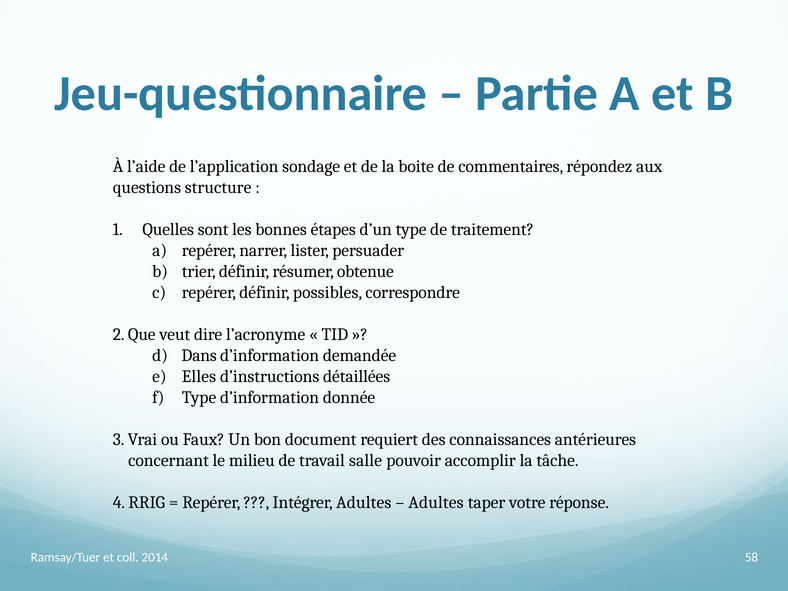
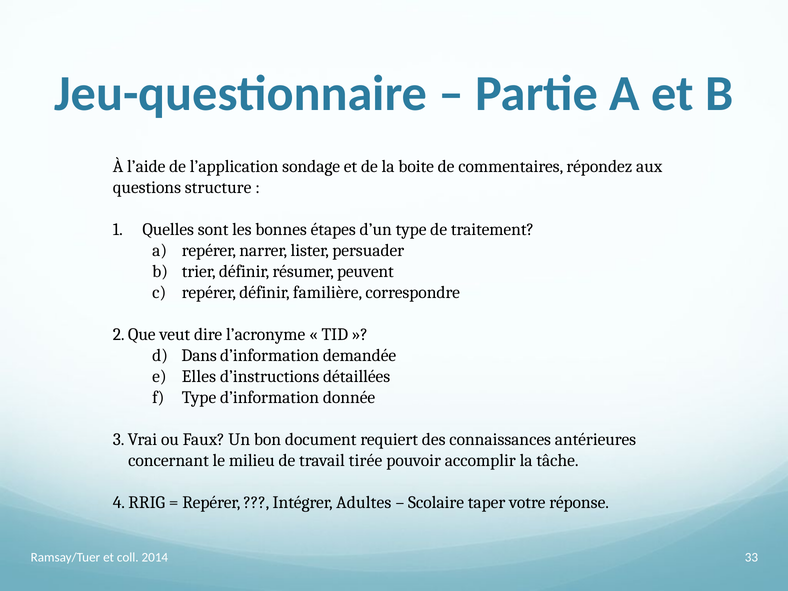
obtenue: obtenue -> peuvent
possibles: possibles -> familière
salle: salle -> tirée
Adultes at (436, 503): Adultes -> Scolaire
58: 58 -> 33
